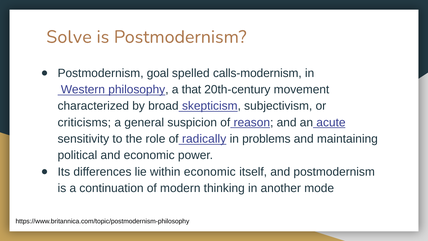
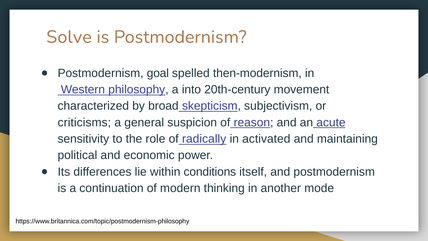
calls-modernism: calls-modernism -> then-modernism
that: that -> into
problems: problems -> activated
within economic: economic -> conditions
